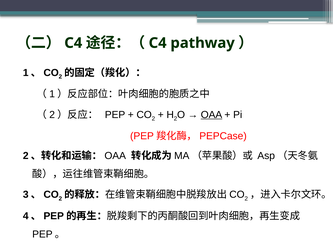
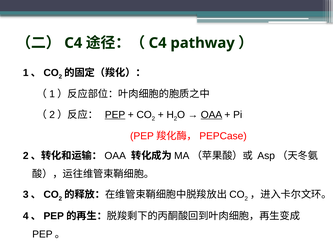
PEP underline: none -> present
